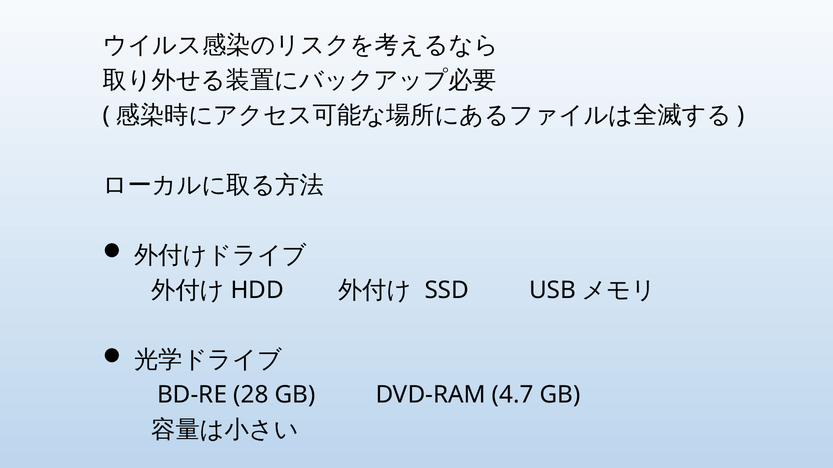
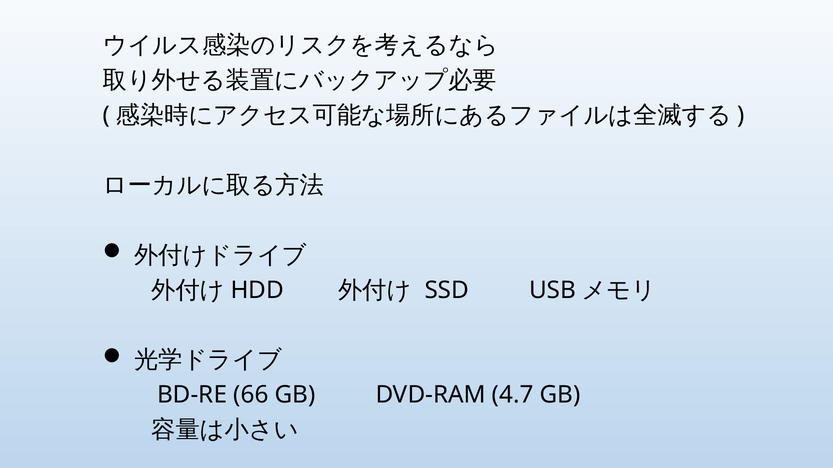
28: 28 -> 66
